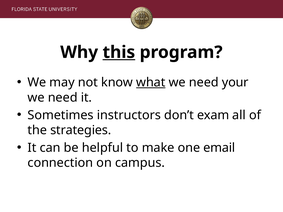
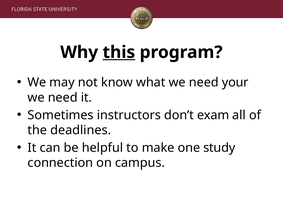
what underline: present -> none
strategies: strategies -> deadlines
email: email -> study
